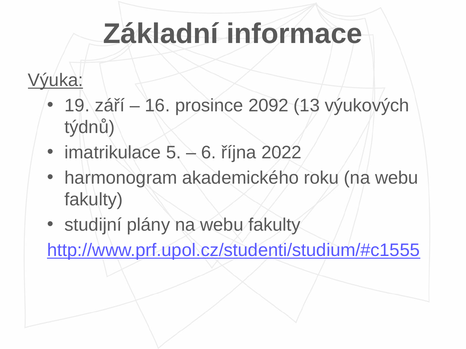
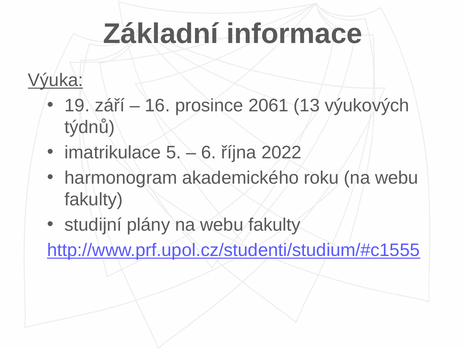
2092: 2092 -> 2061
